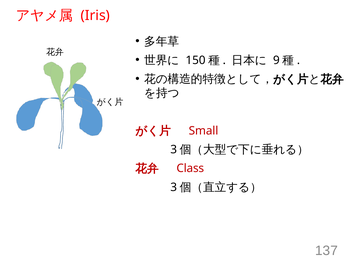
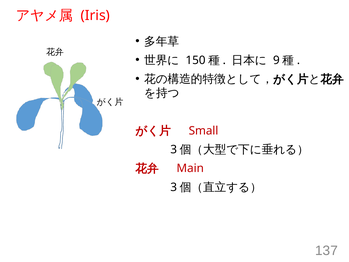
Class: Class -> Main
